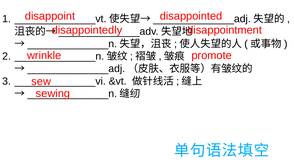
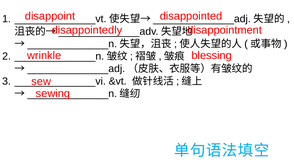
promote: promote -> blessing
